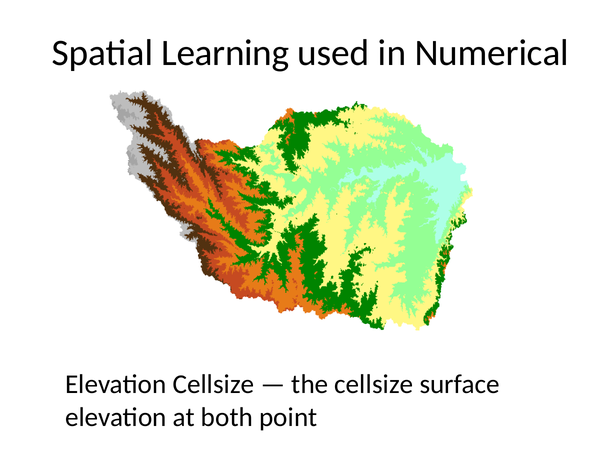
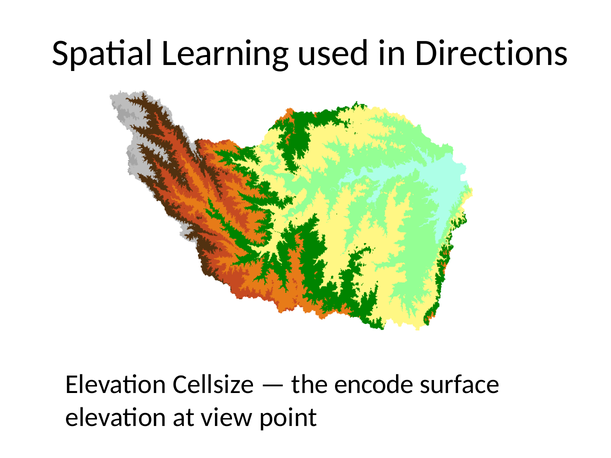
Numerical: Numerical -> Directions
the cellsize: cellsize -> encode
both: both -> view
